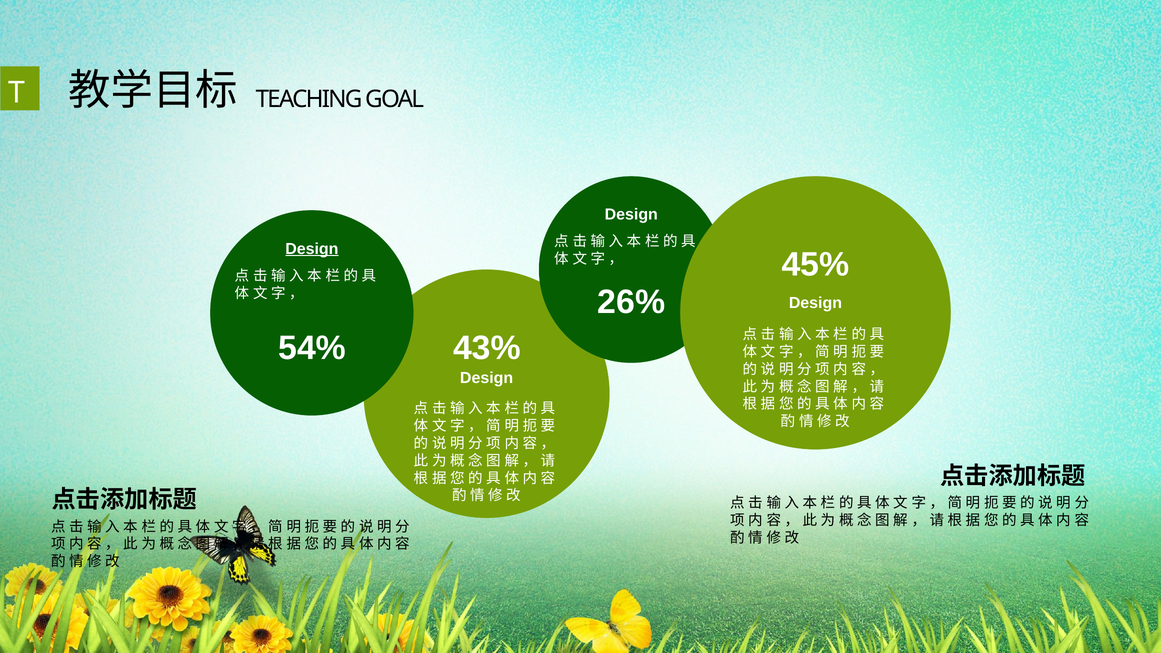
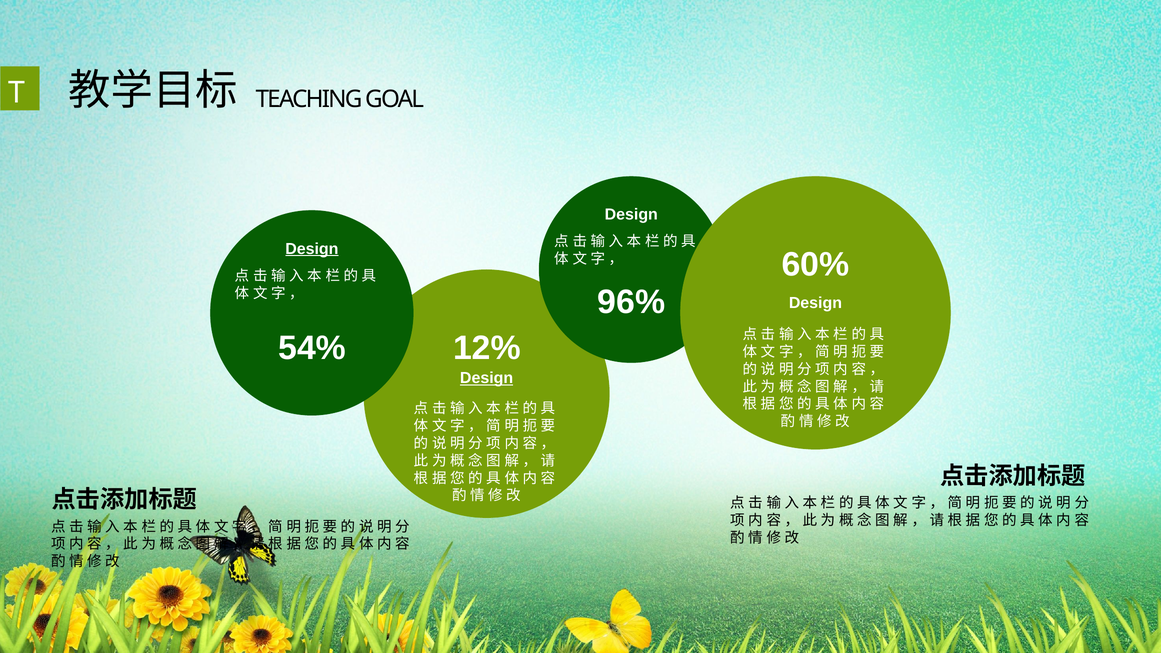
45%: 45% -> 60%
26%: 26% -> 96%
43%: 43% -> 12%
Design at (487, 378) underline: none -> present
